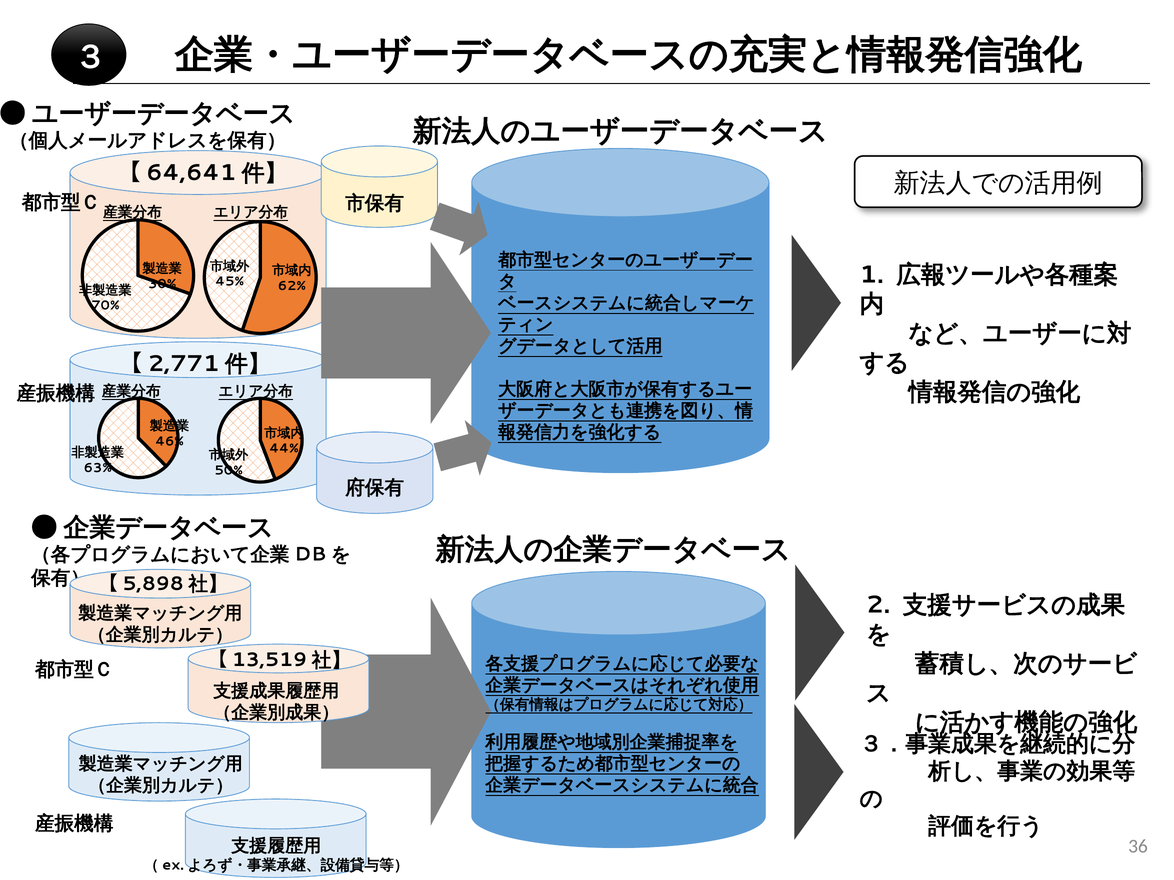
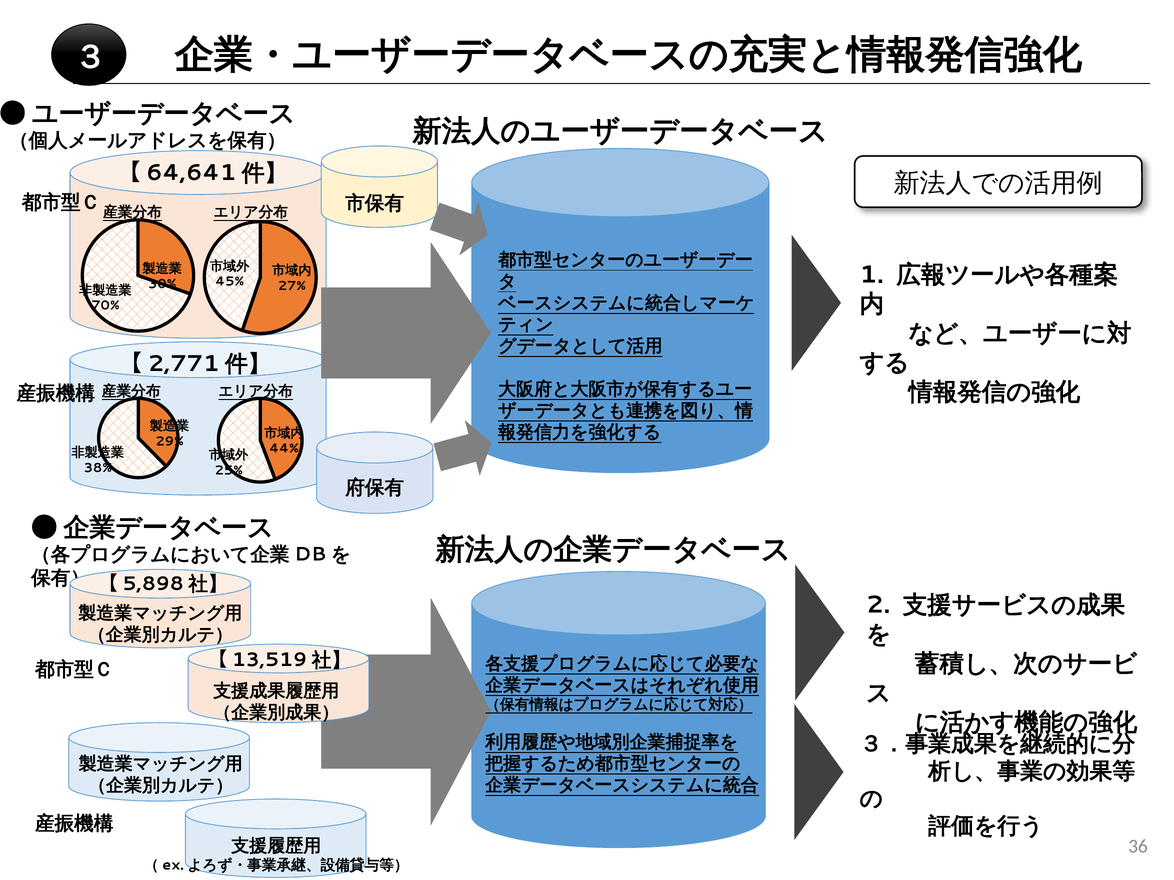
62%: 62% -> 27%
46%: 46% -> 29%
63%: 63% -> 38%
50%: 50% -> 25%
